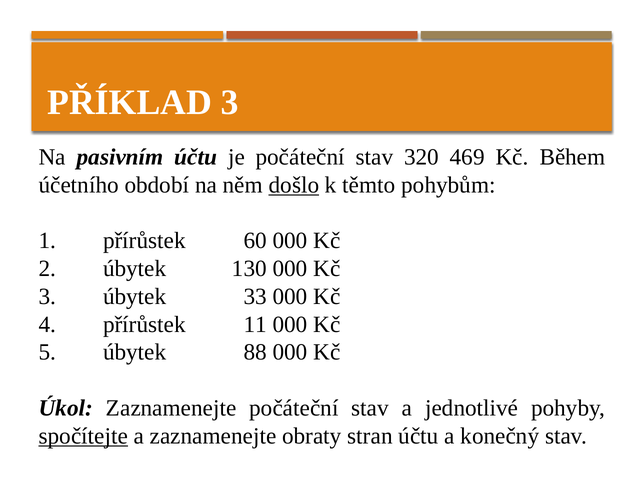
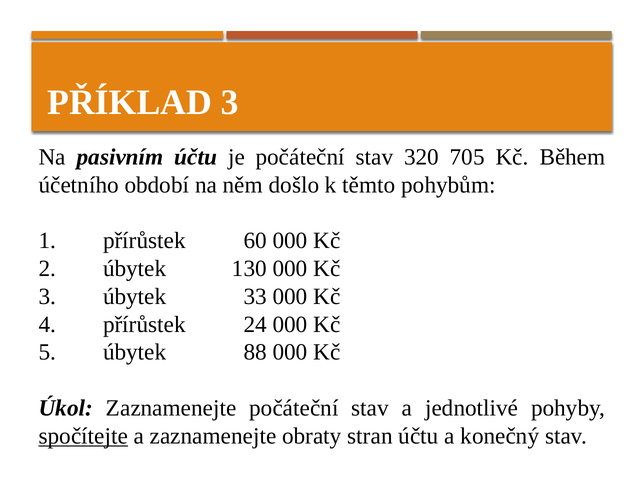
469: 469 -> 705
došlo underline: present -> none
11: 11 -> 24
